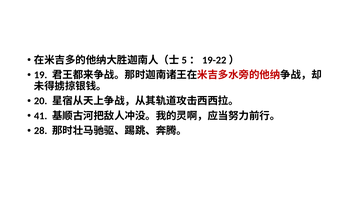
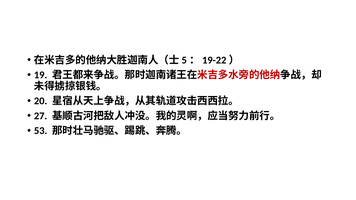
41: 41 -> 27
28: 28 -> 53
